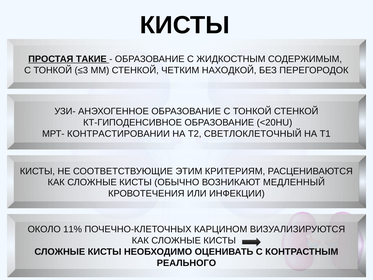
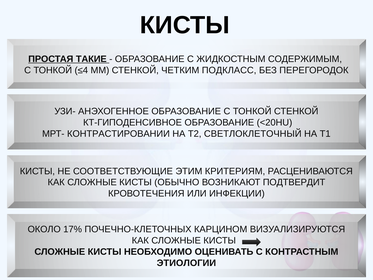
≤3: ≤3 -> ≤4
НАХОДКОЙ: НАХОДКОЙ -> ПОДКЛАСС
МЕДЛЕННЫЙ: МЕДЛЕННЫЙ -> ПОДТВЕРДИТ
11%: 11% -> 17%
РЕАЛЬНОГО: РЕАЛЬНОГО -> ЭТИОЛОГИИ
